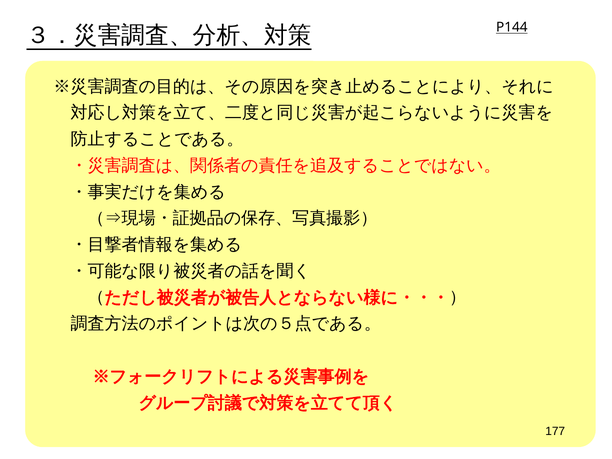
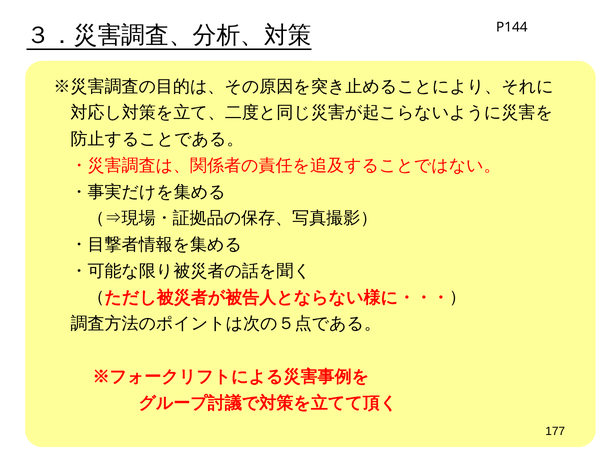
P144 underline: present -> none
